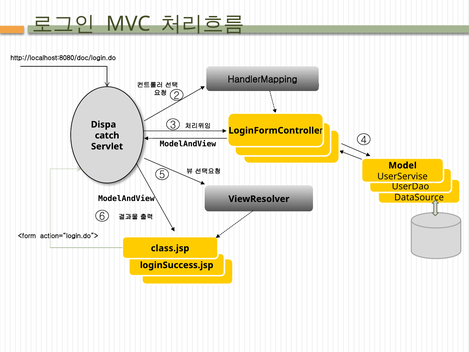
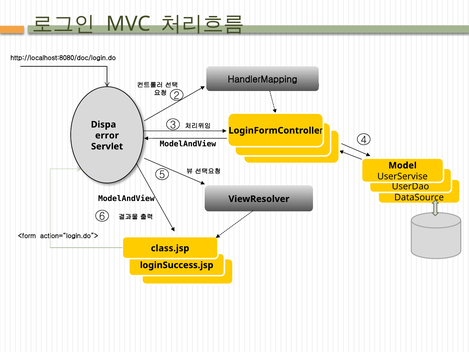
catch: catch -> error
